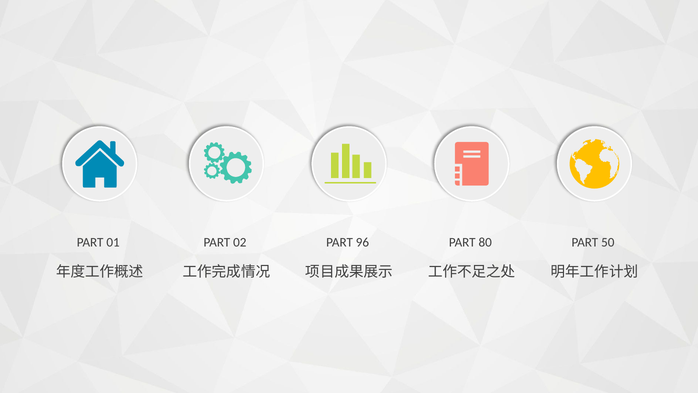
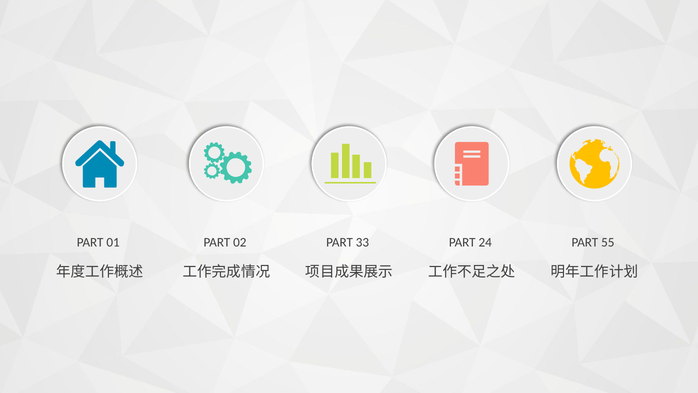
96: 96 -> 33
80: 80 -> 24
50: 50 -> 55
